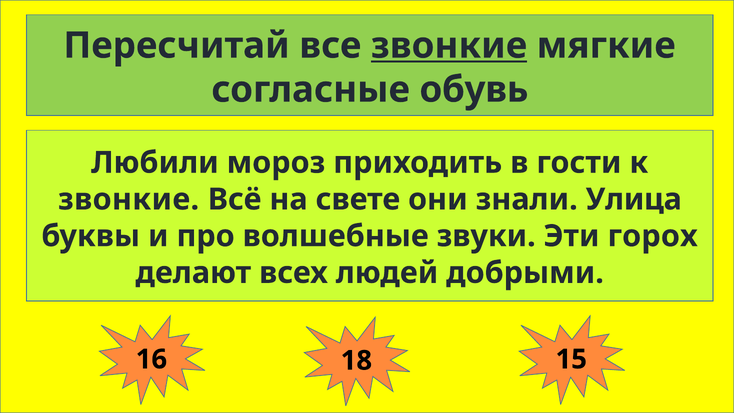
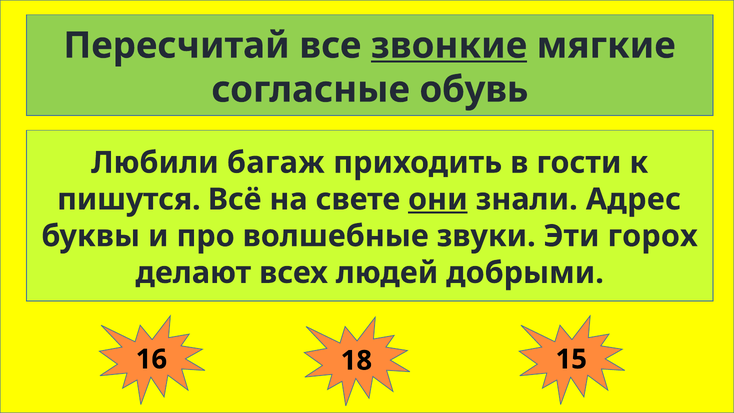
мороз: мороз -> багаж
звонкие at (129, 199): звонкие -> пишутся
они underline: none -> present
Улица: Улица -> Адрес
